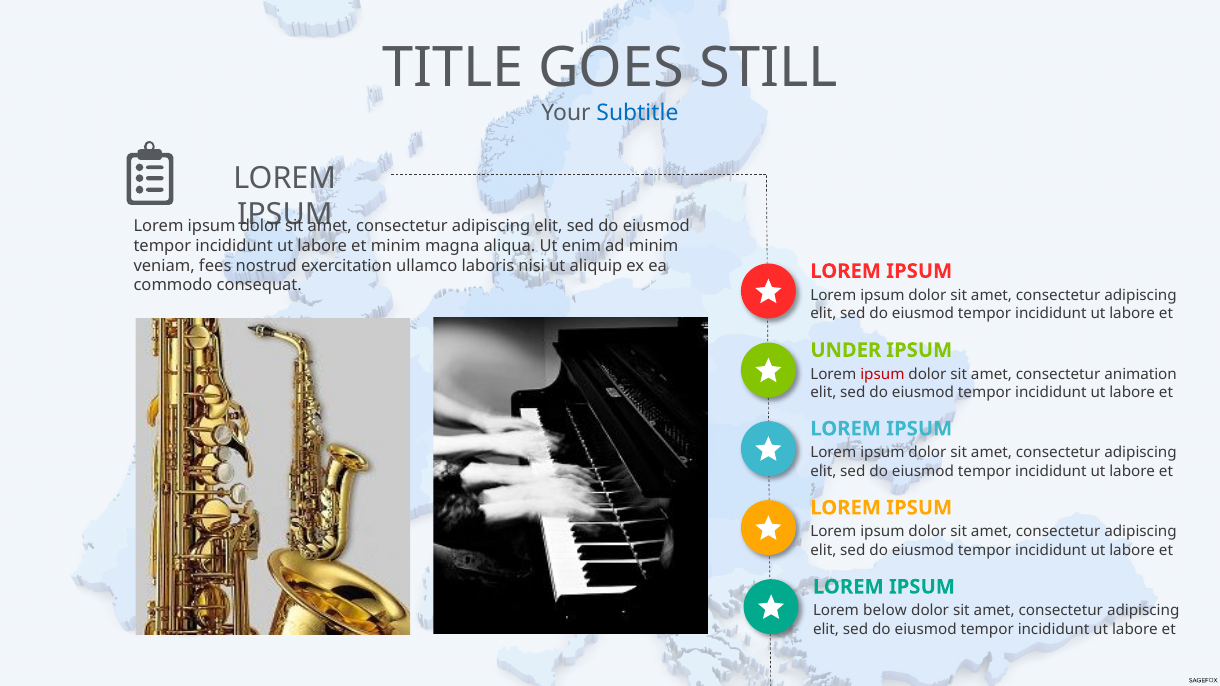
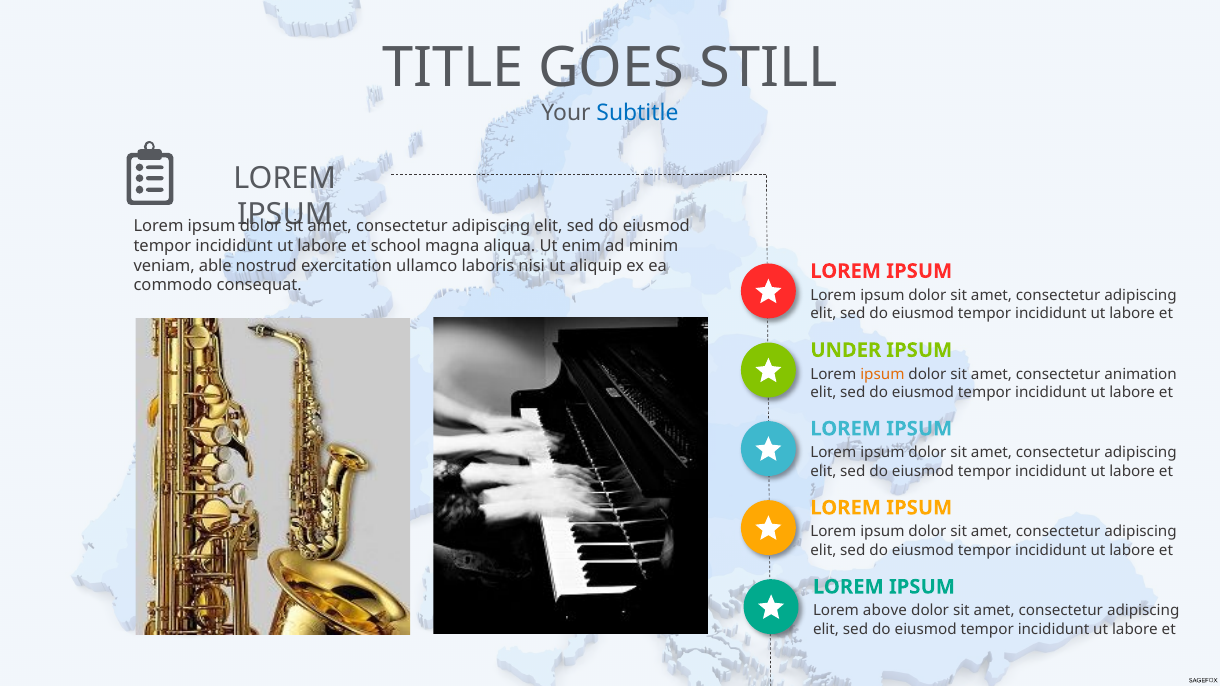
et minim: minim -> school
fees: fees -> able
ipsum at (882, 374) colour: red -> orange
below: below -> above
